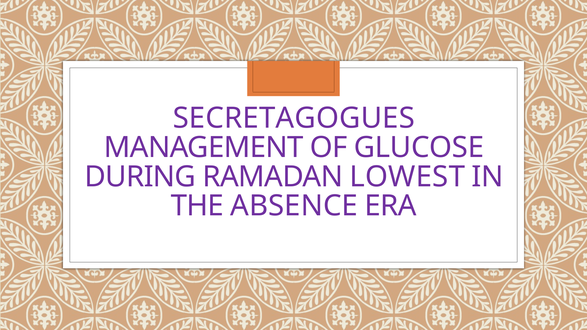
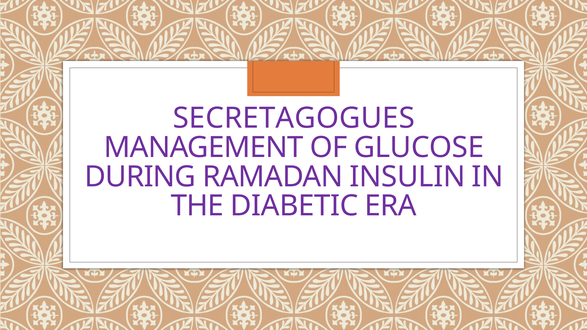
LOWEST: LOWEST -> INSULIN
ABSENCE: ABSENCE -> DIABETIC
